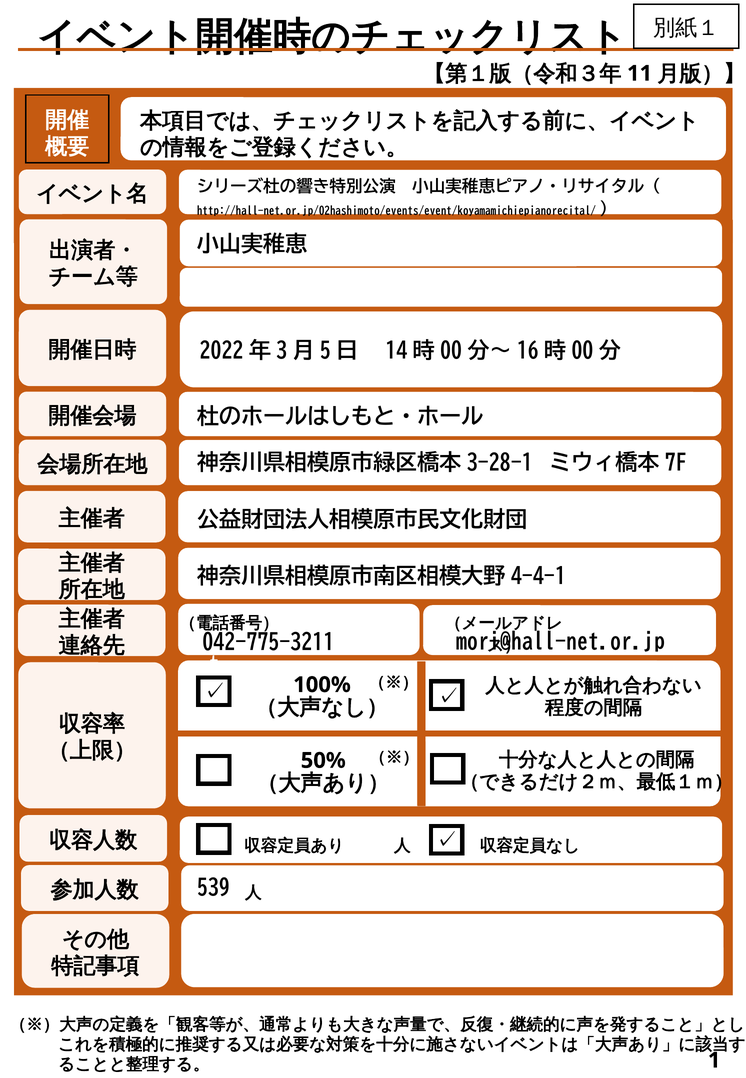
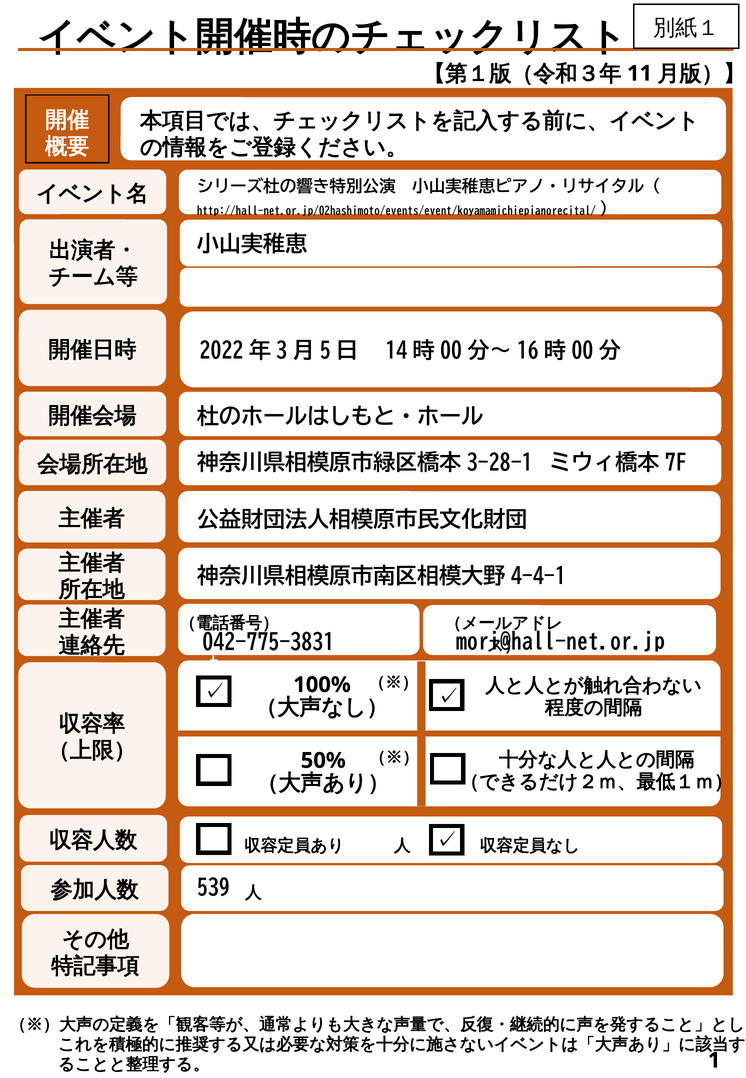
042-775-3211: 042-775-3211 -> 042-775-3831
